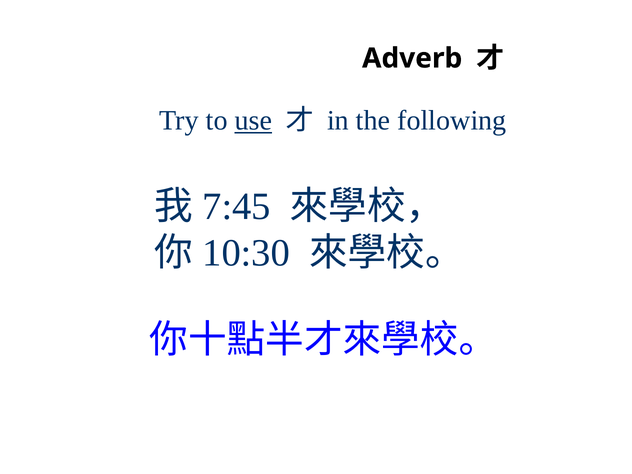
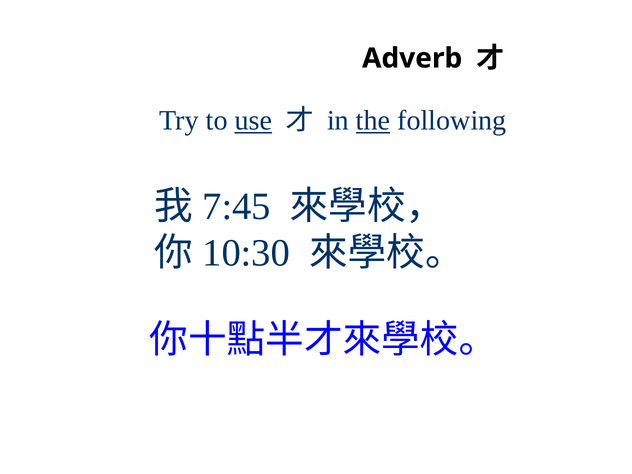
the underline: none -> present
